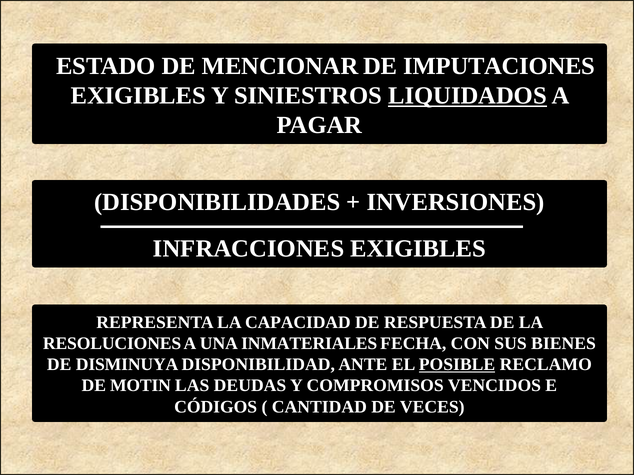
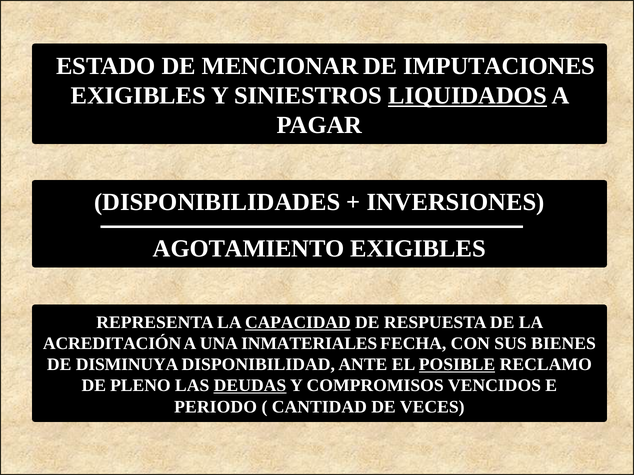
INFRACCIONES: INFRACCIONES -> AGOTAMIENTO
CAPACIDAD underline: none -> present
RESOLUCIONES: RESOLUCIONES -> ACREDITACIÓN
MOTIN: MOTIN -> PLENO
DEUDAS underline: none -> present
CÓDIGOS: CÓDIGOS -> PERIODO
